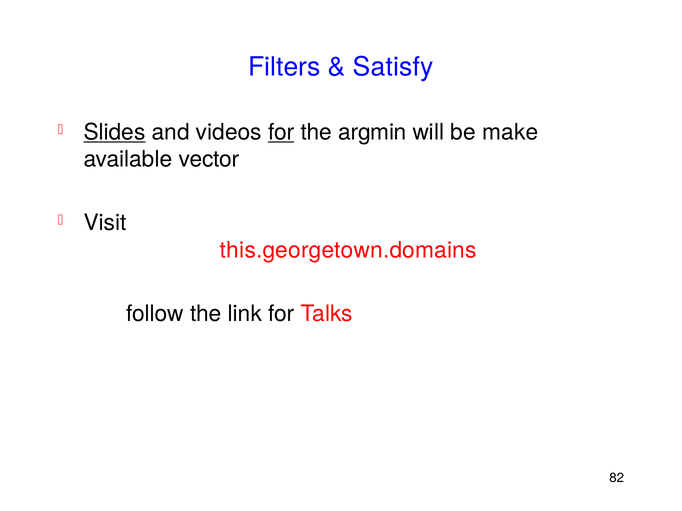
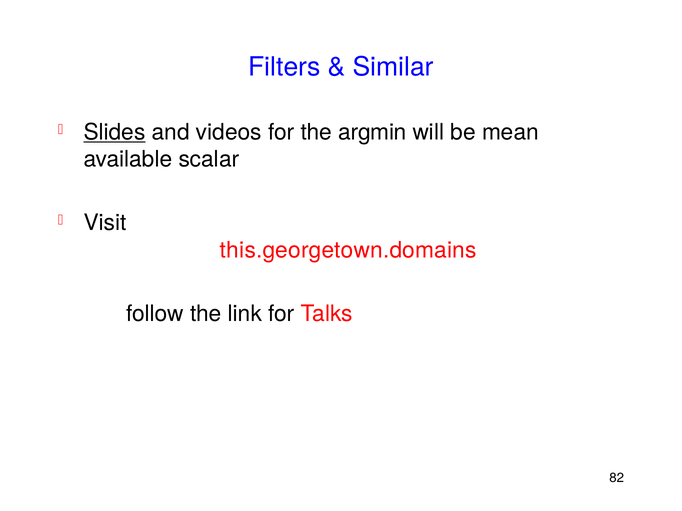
Satisfy: Satisfy -> Similar
for at (281, 132) underline: present -> none
make: make -> mean
vector: vector -> scalar
